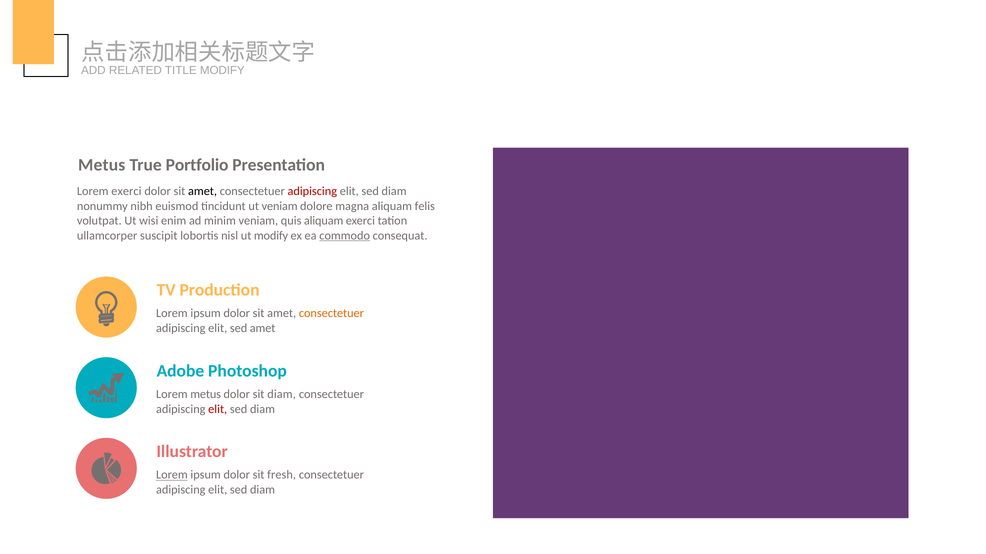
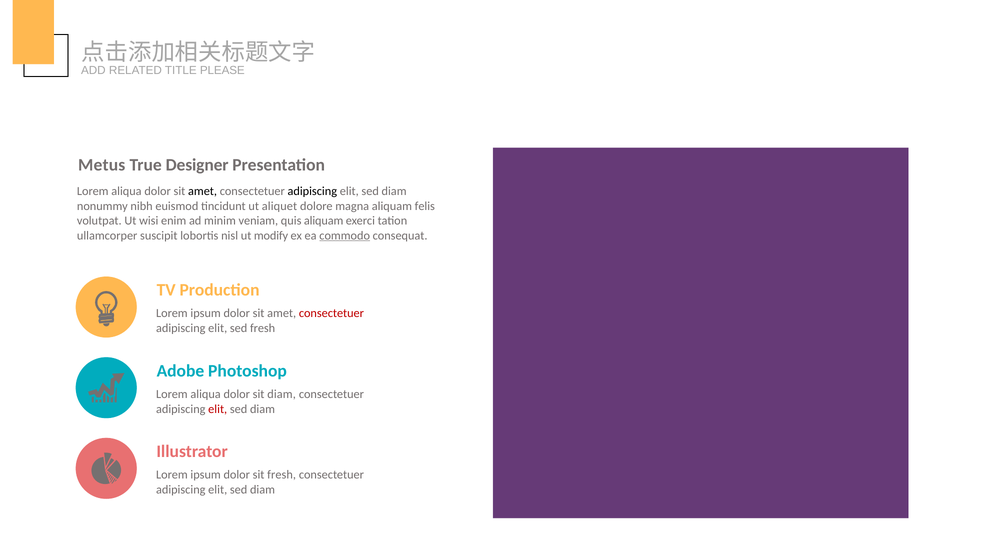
TITLE MODIFY: MODIFY -> PLEASE
Portfolio: Portfolio -> Designer
exerci at (126, 191): exerci -> aliqua
adipiscing at (312, 191) colour: red -> black
ut veniam: veniam -> aliquet
consectetuer at (331, 314) colour: orange -> red
sed amet: amet -> fresh
metus at (206, 395): metus -> aliqua
Lorem at (172, 475) underline: present -> none
